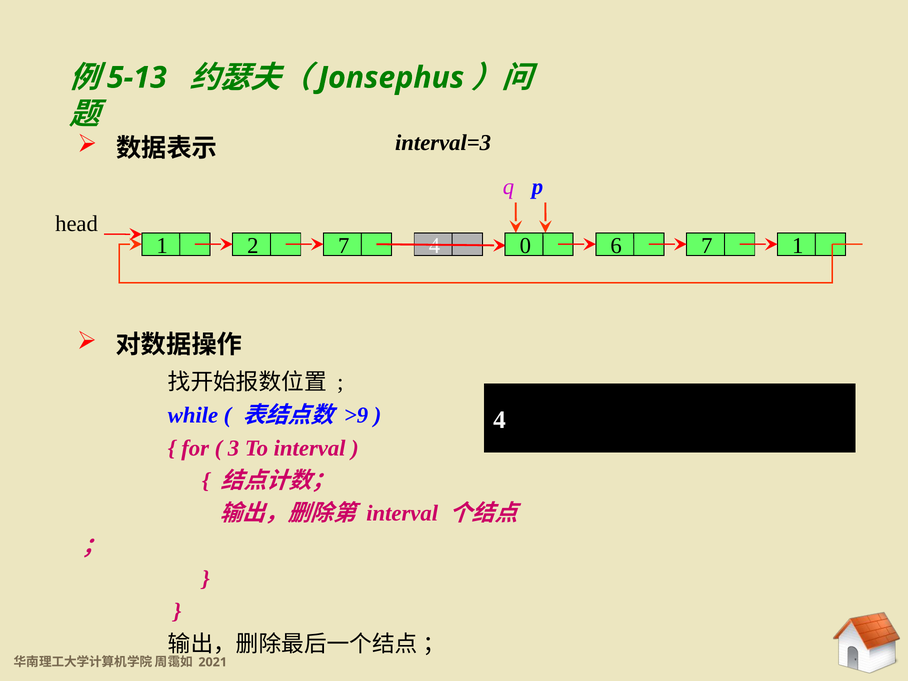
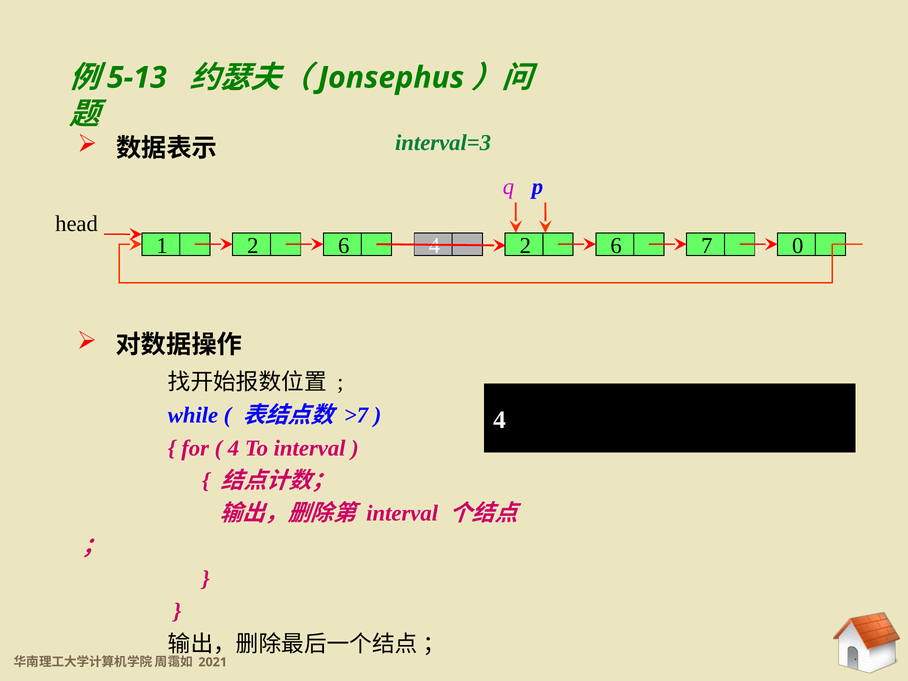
interval=3 colour: black -> green
1 2 7: 7 -> 6
4 0: 0 -> 2
7 1: 1 -> 0
>9: >9 -> >7
3 at (234, 448): 3 -> 4
